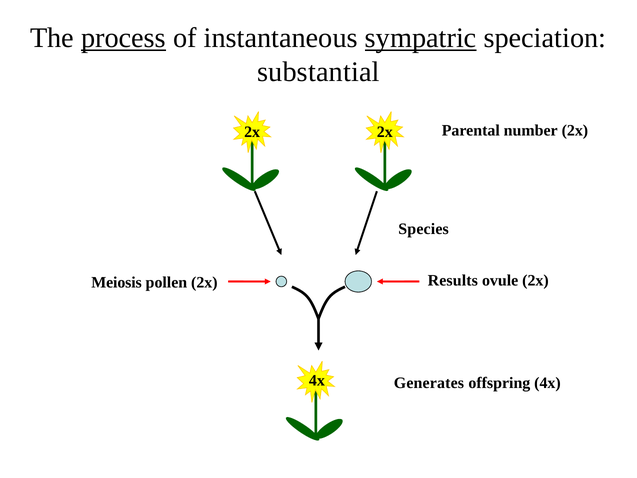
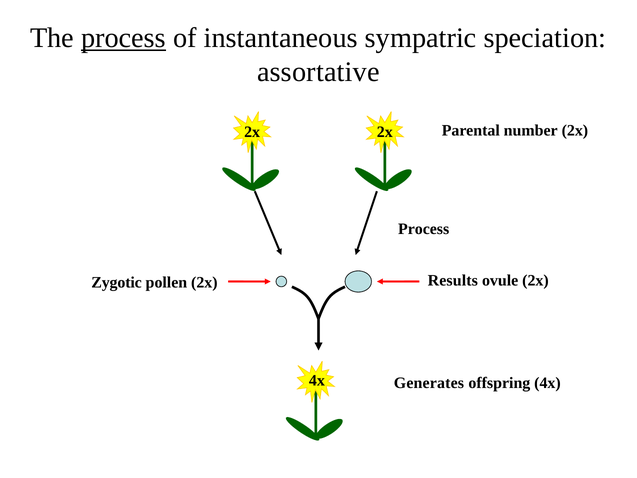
sympatric underline: present -> none
substantial: substantial -> assortative
Species at (424, 229): Species -> Process
Meiosis: Meiosis -> Zygotic
